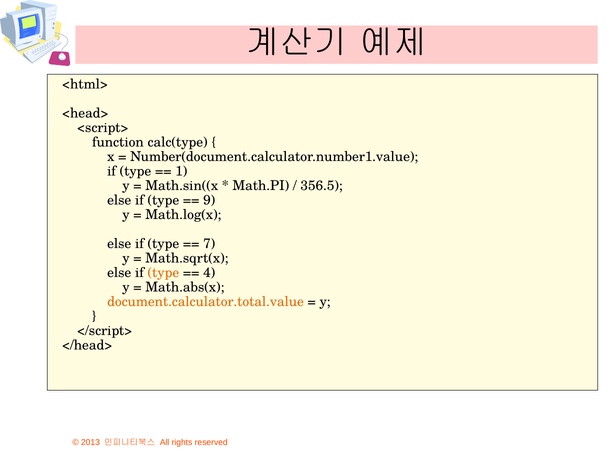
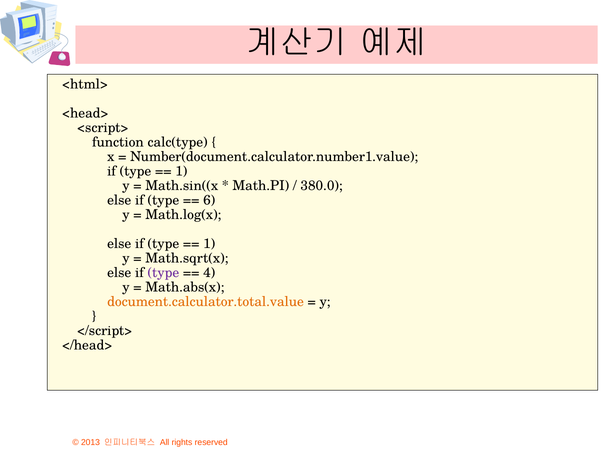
356.5: 356.5 -> 380.0
9: 9 -> 6
7 at (209, 244): 7 -> 1
type at (163, 273) colour: orange -> purple
